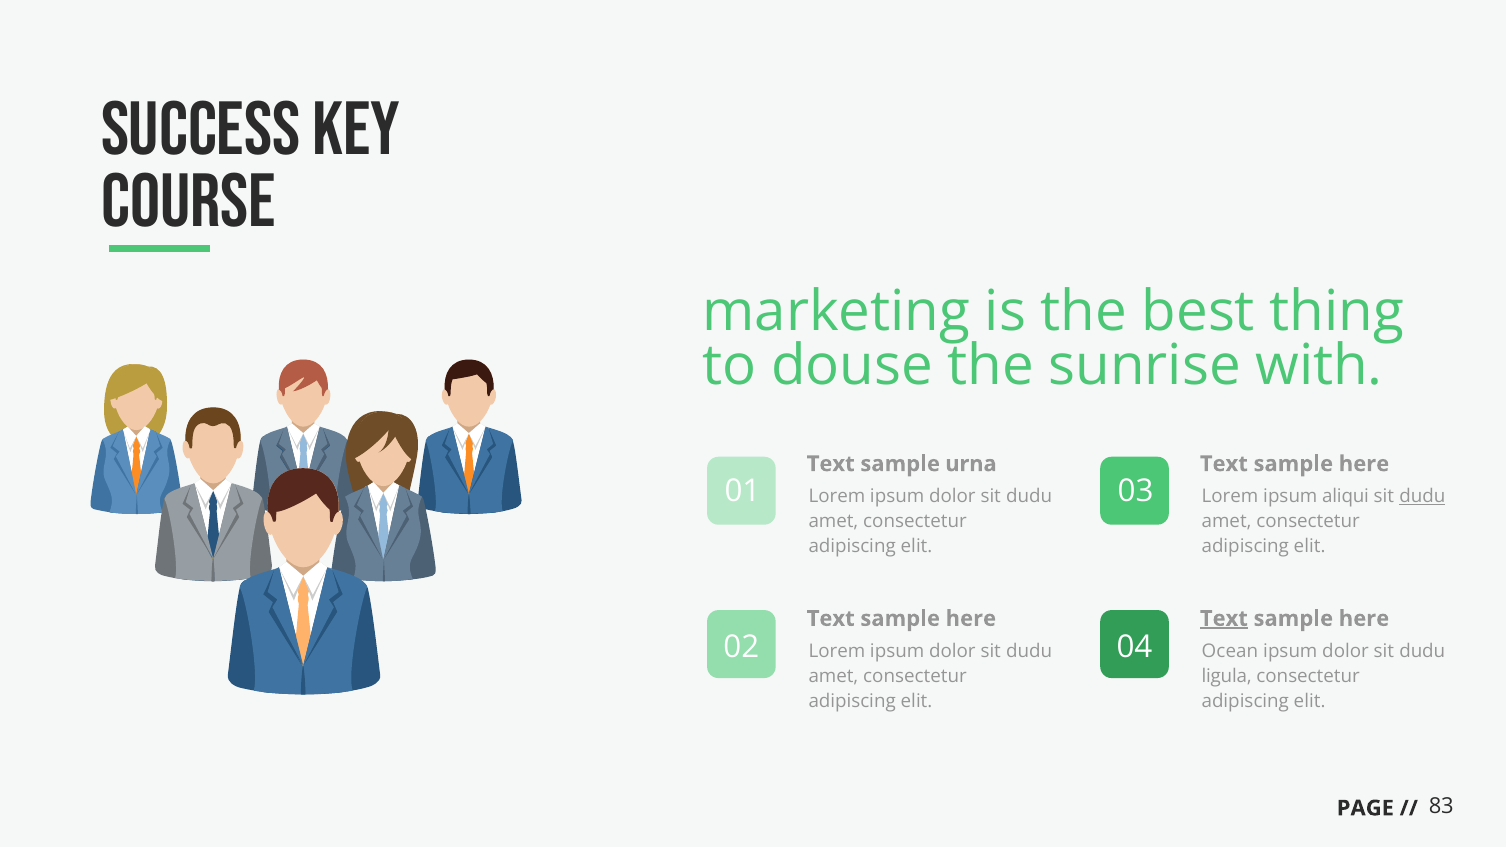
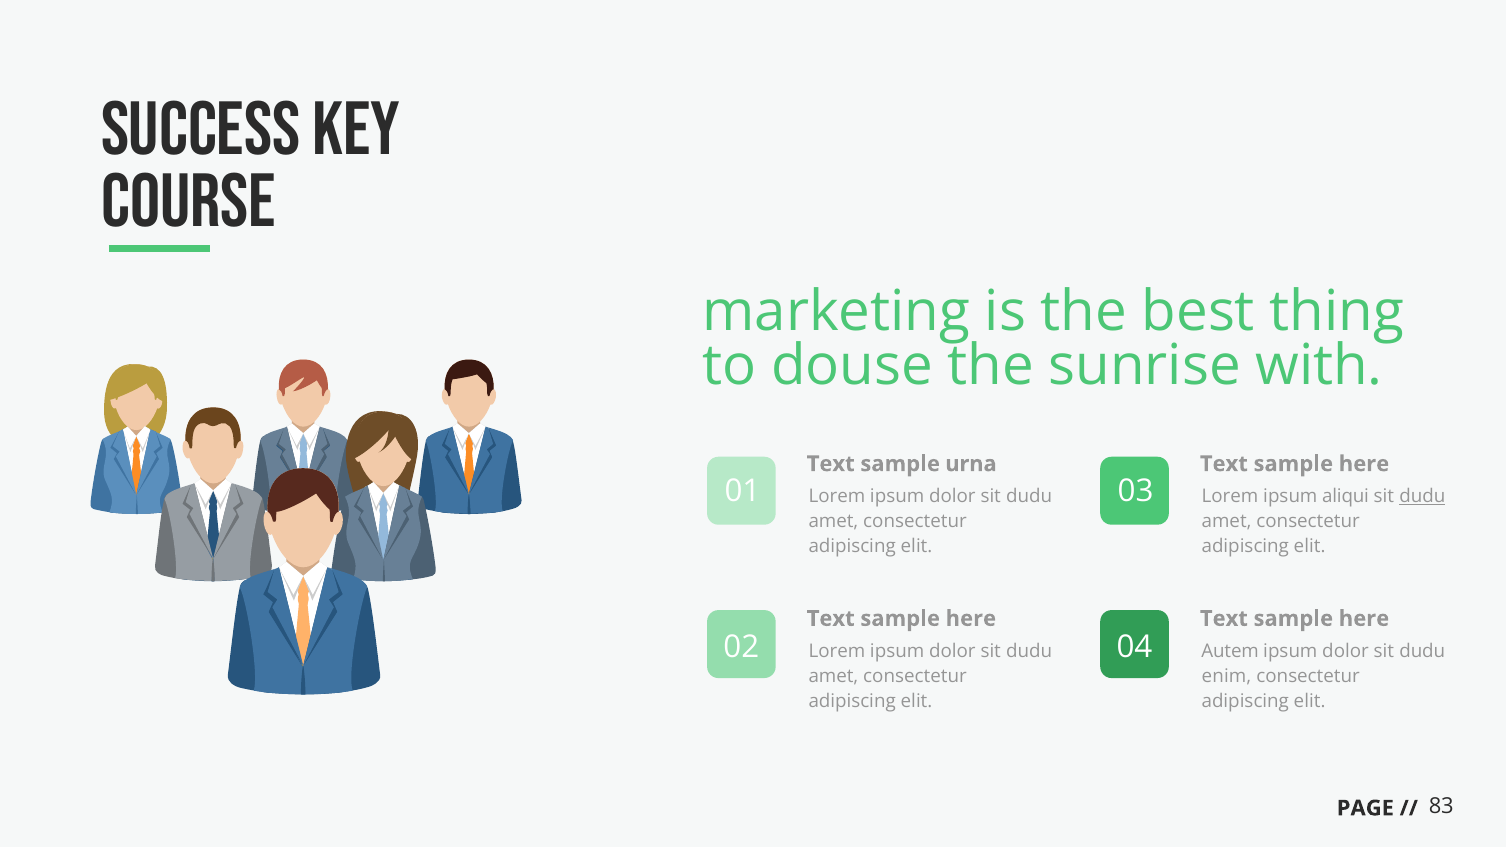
Text at (1224, 619) underline: present -> none
Ocean: Ocean -> Autem
ligula: ligula -> enim
